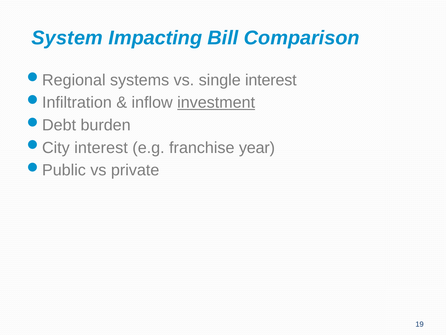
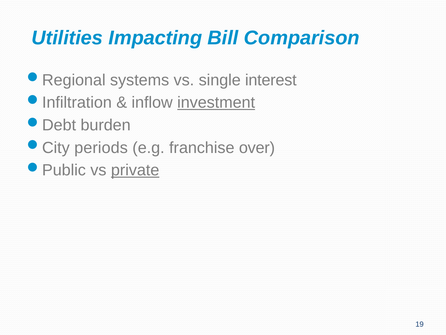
System: System -> Utilities
interest at (101, 148): interest -> periods
year: year -> over
private underline: none -> present
